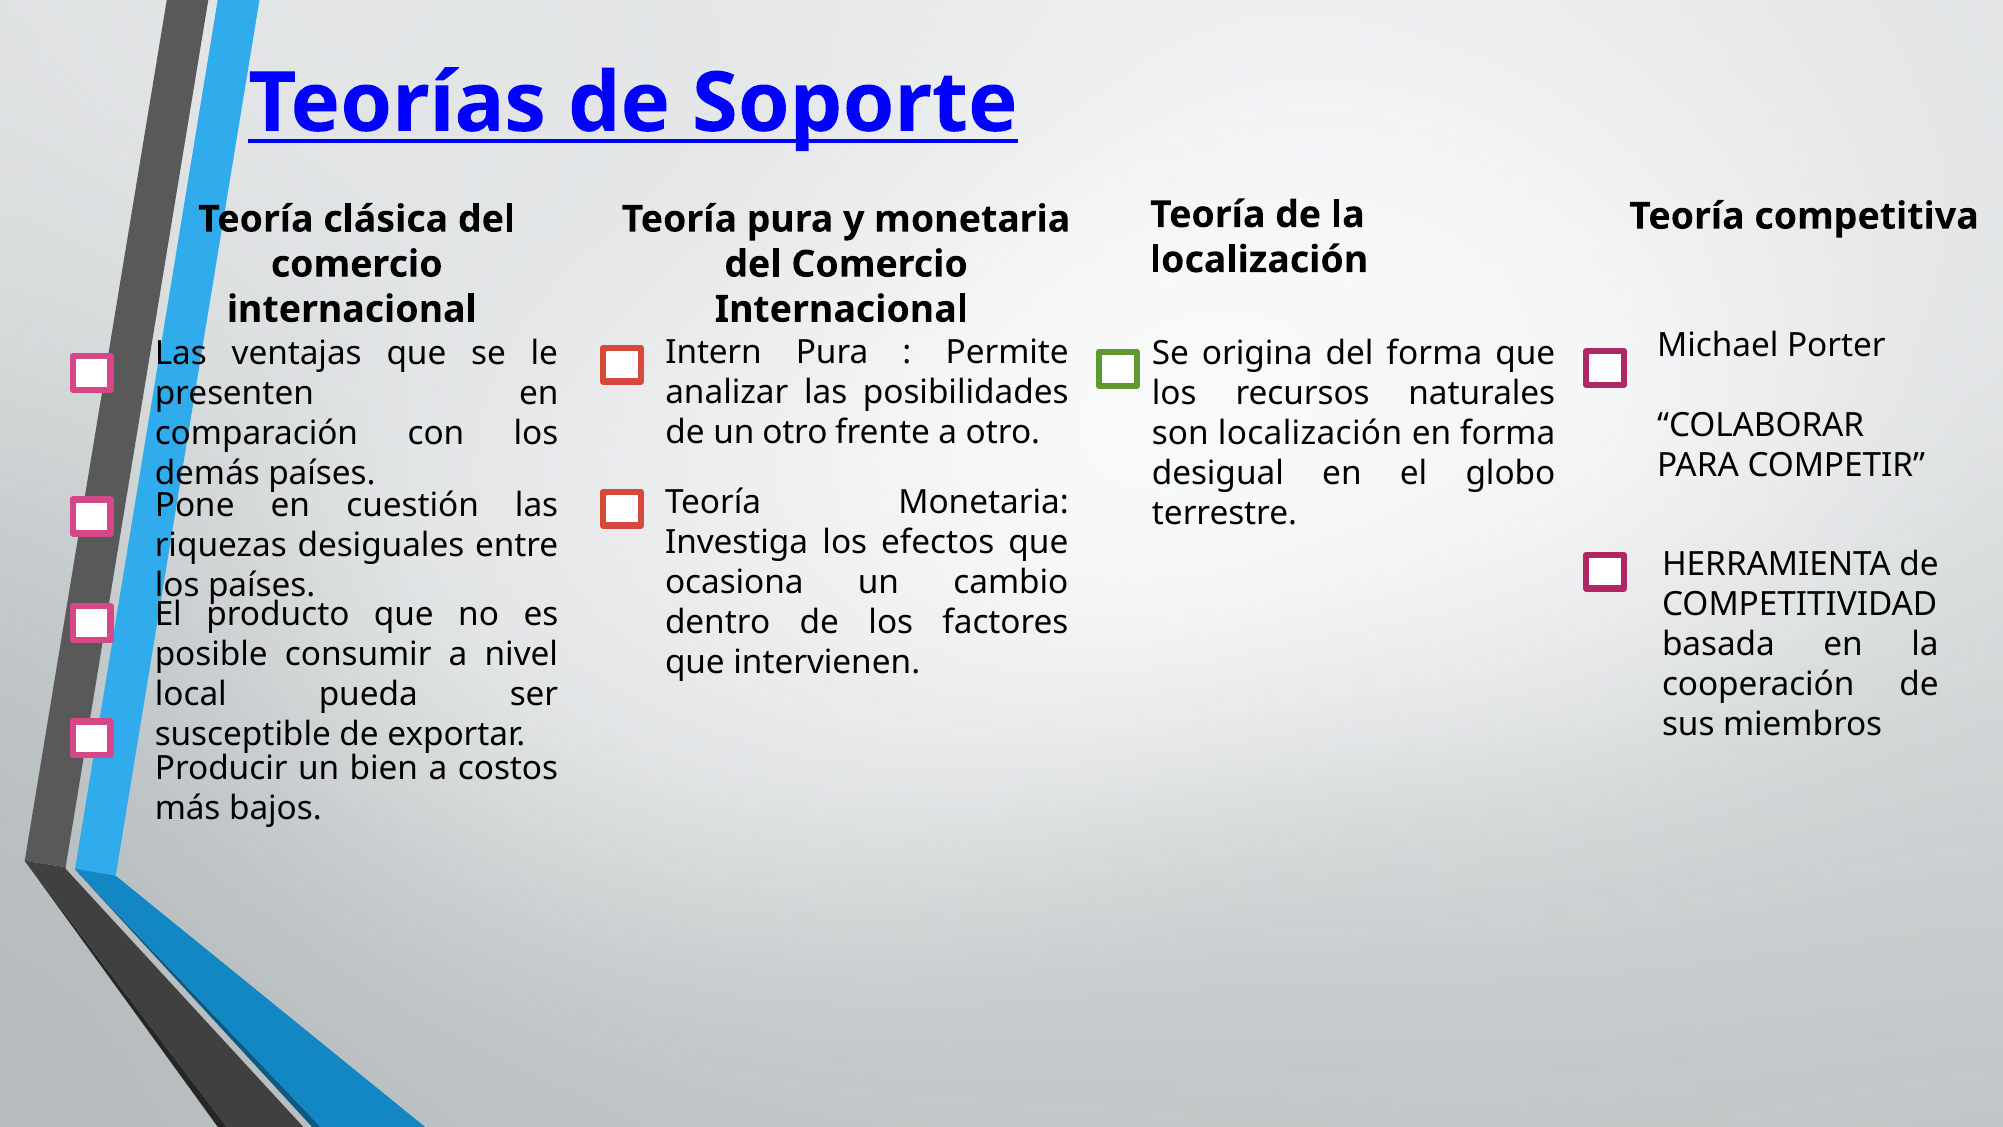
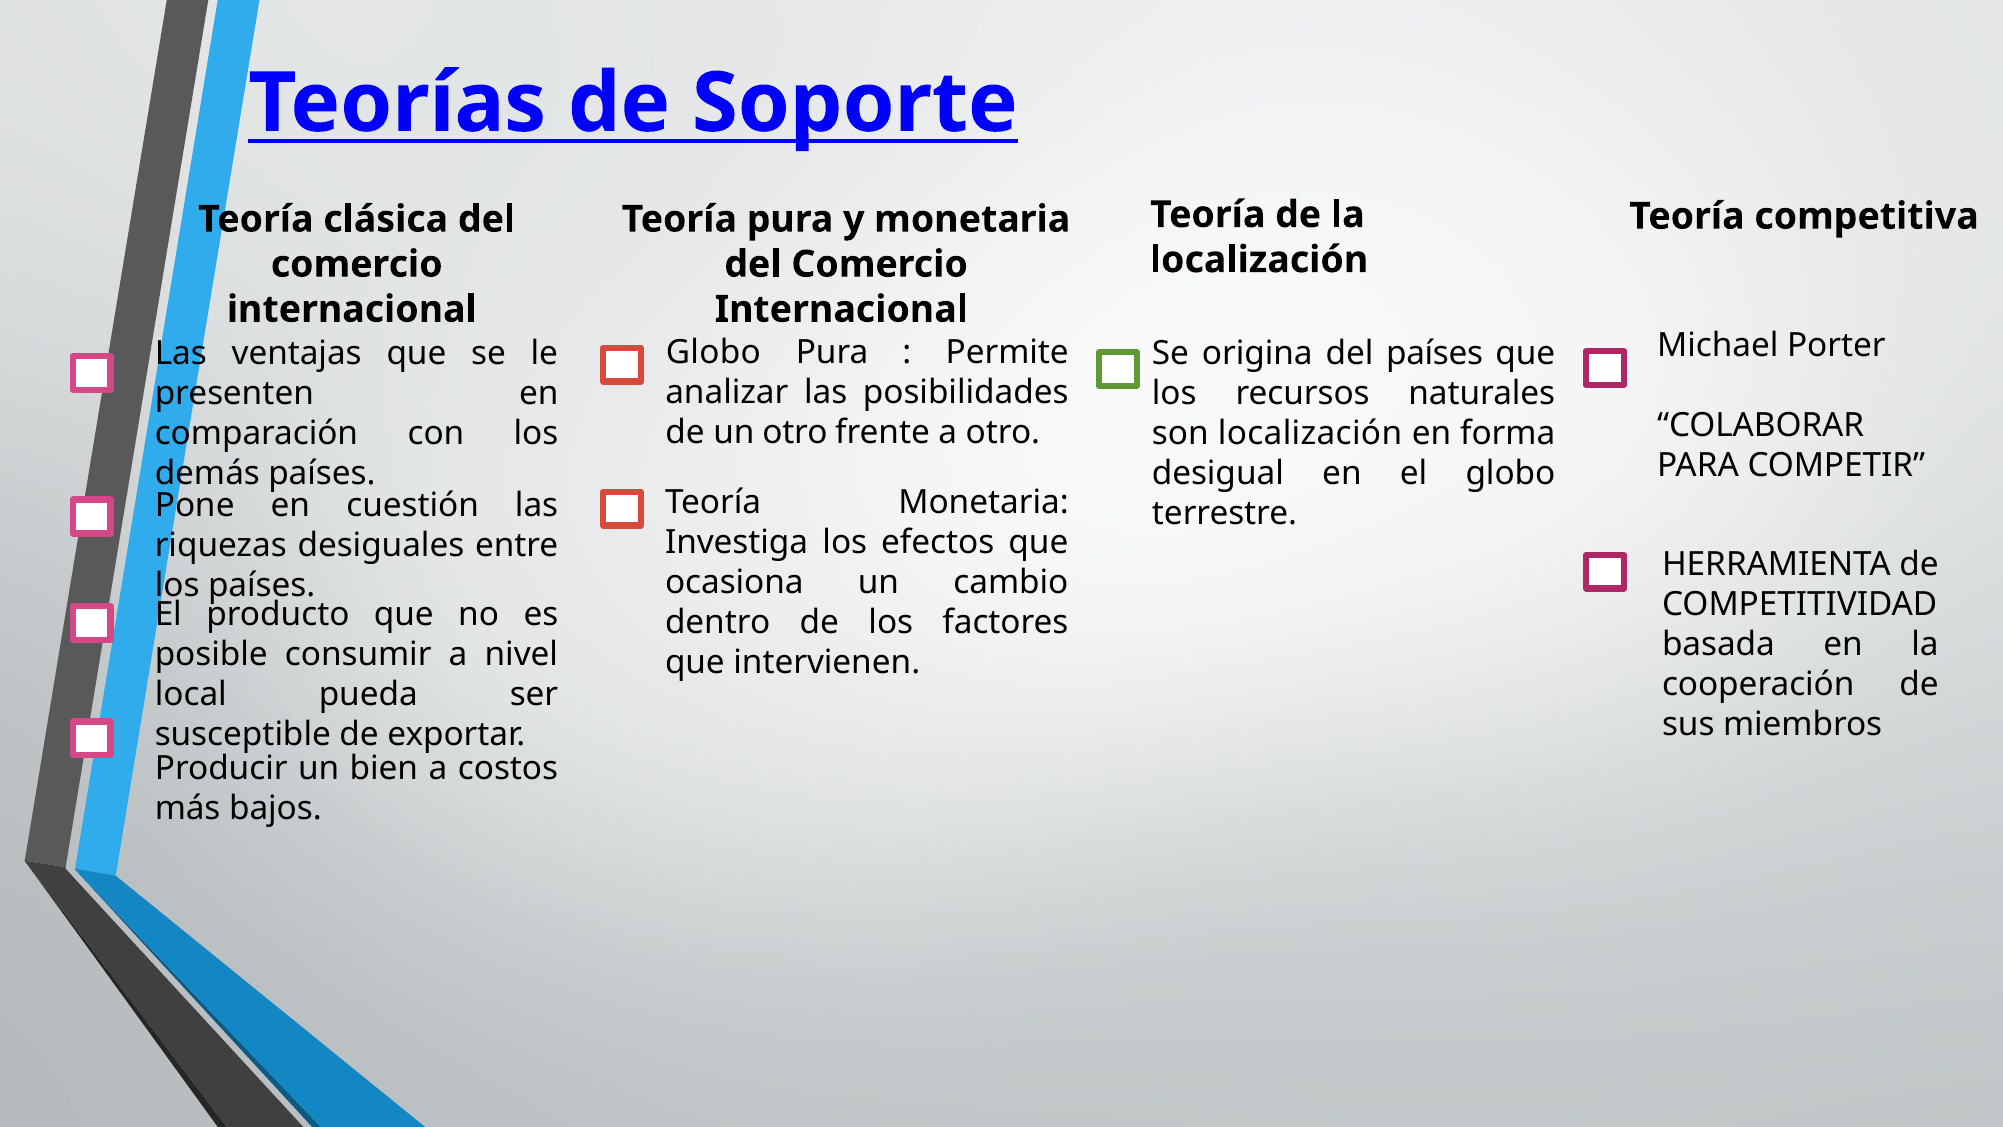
Intern at (714, 353): Intern -> Globo
del forma: forma -> países
